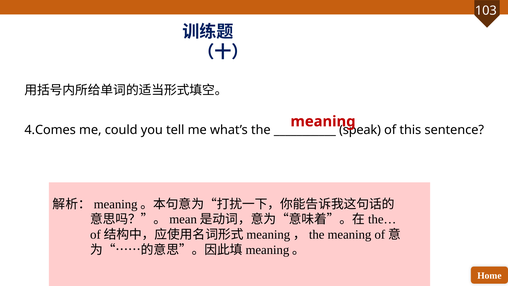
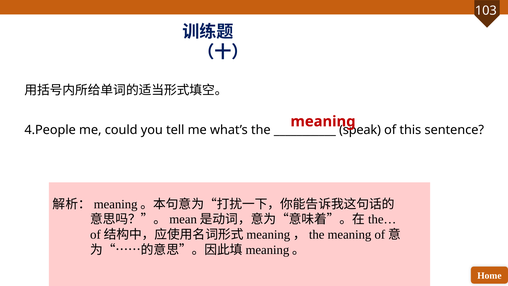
4.Comes: 4.Comes -> 4.People
